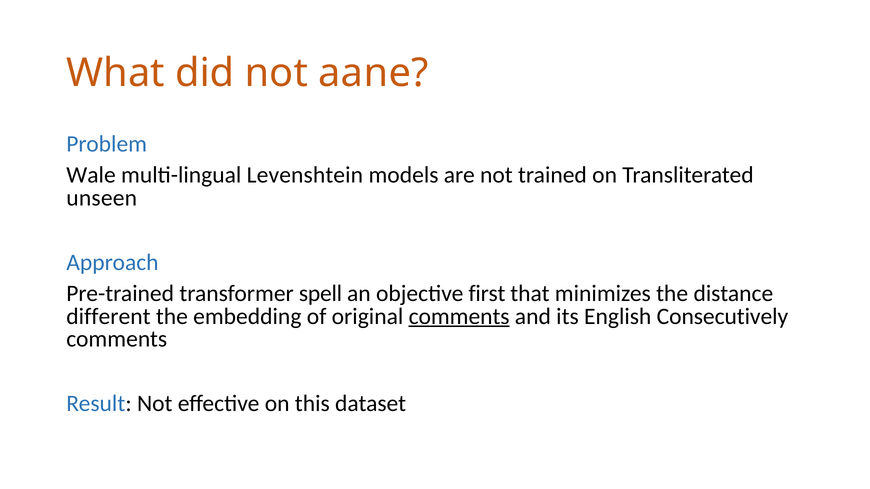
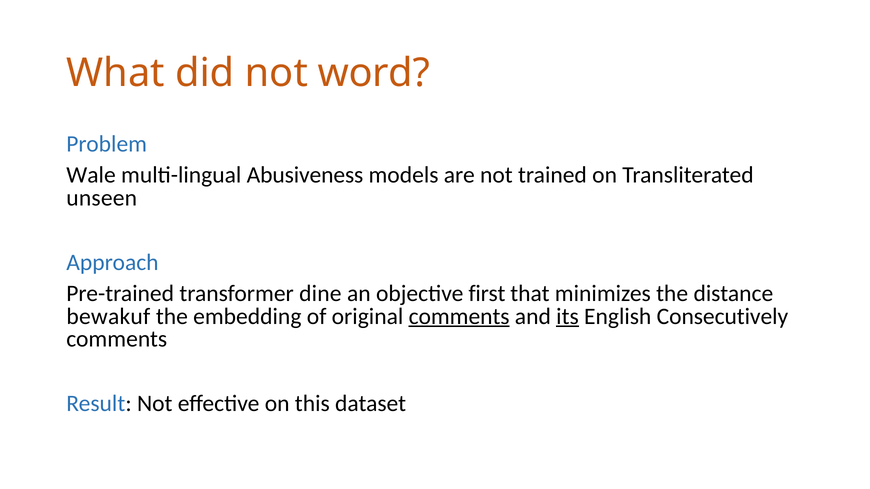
aane: aane -> word
Levenshtein: Levenshtein -> Abusiveness
spell: spell -> dine
different: different -> bewakuf
its underline: none -> present
